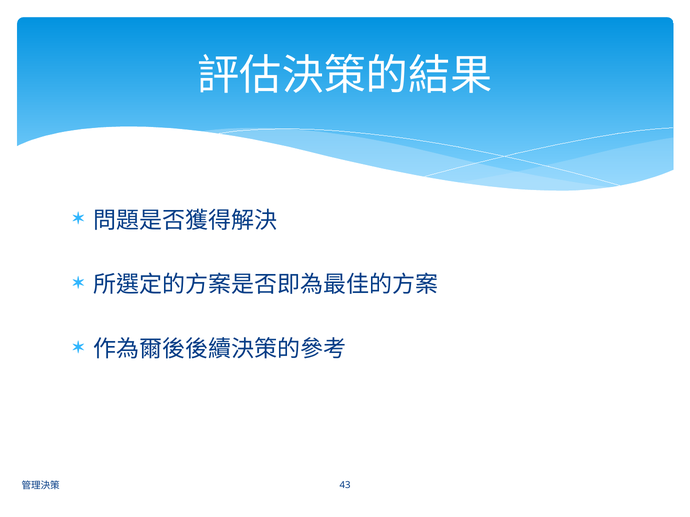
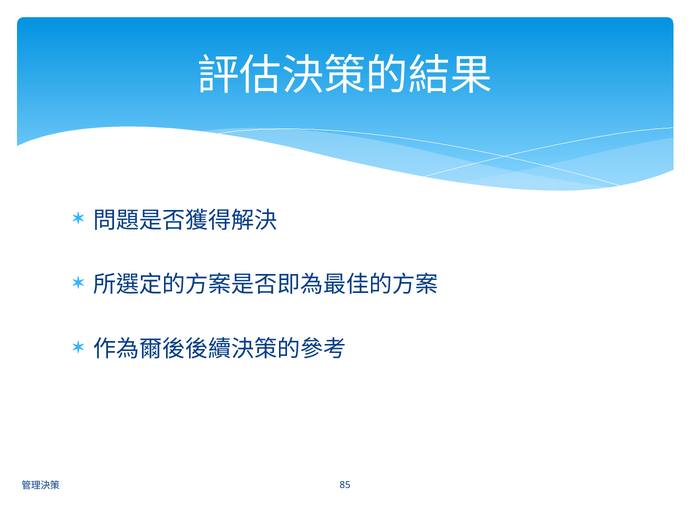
43: 43 -> 85
